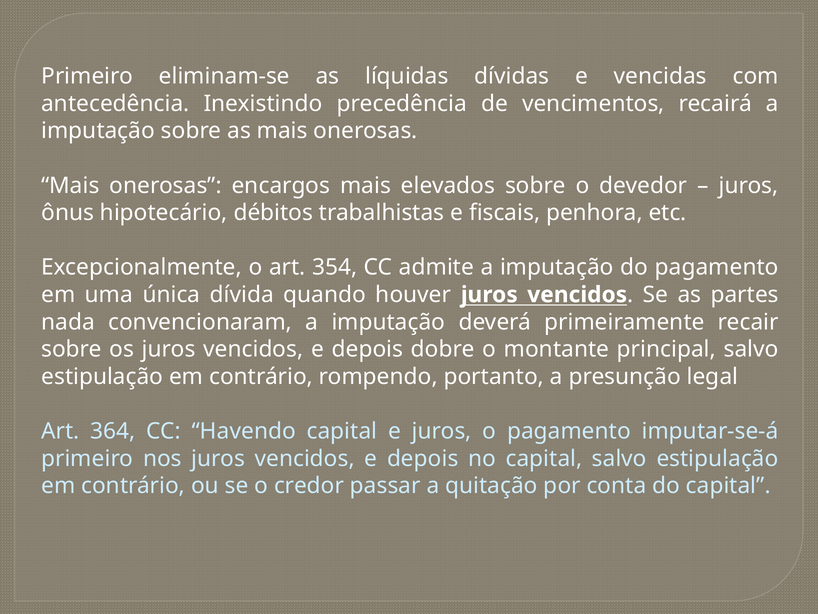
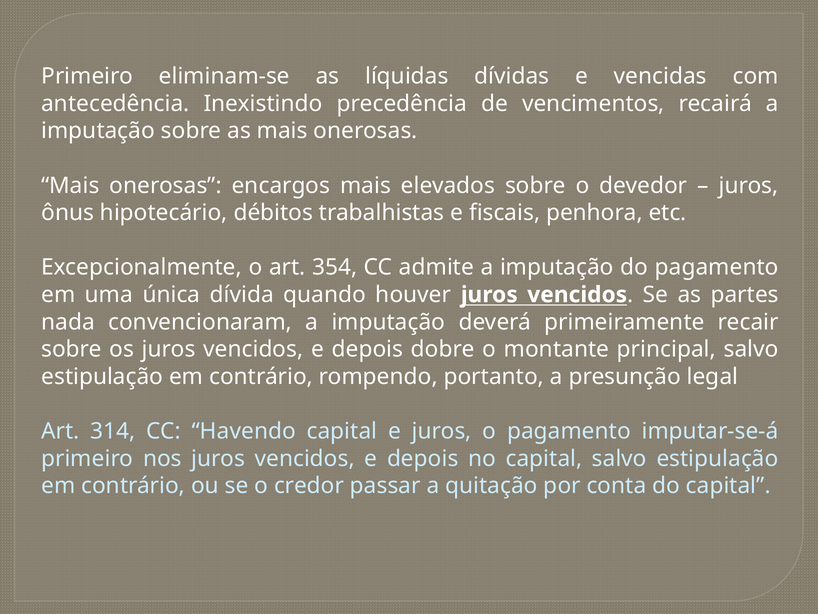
364: 364 -> 314
